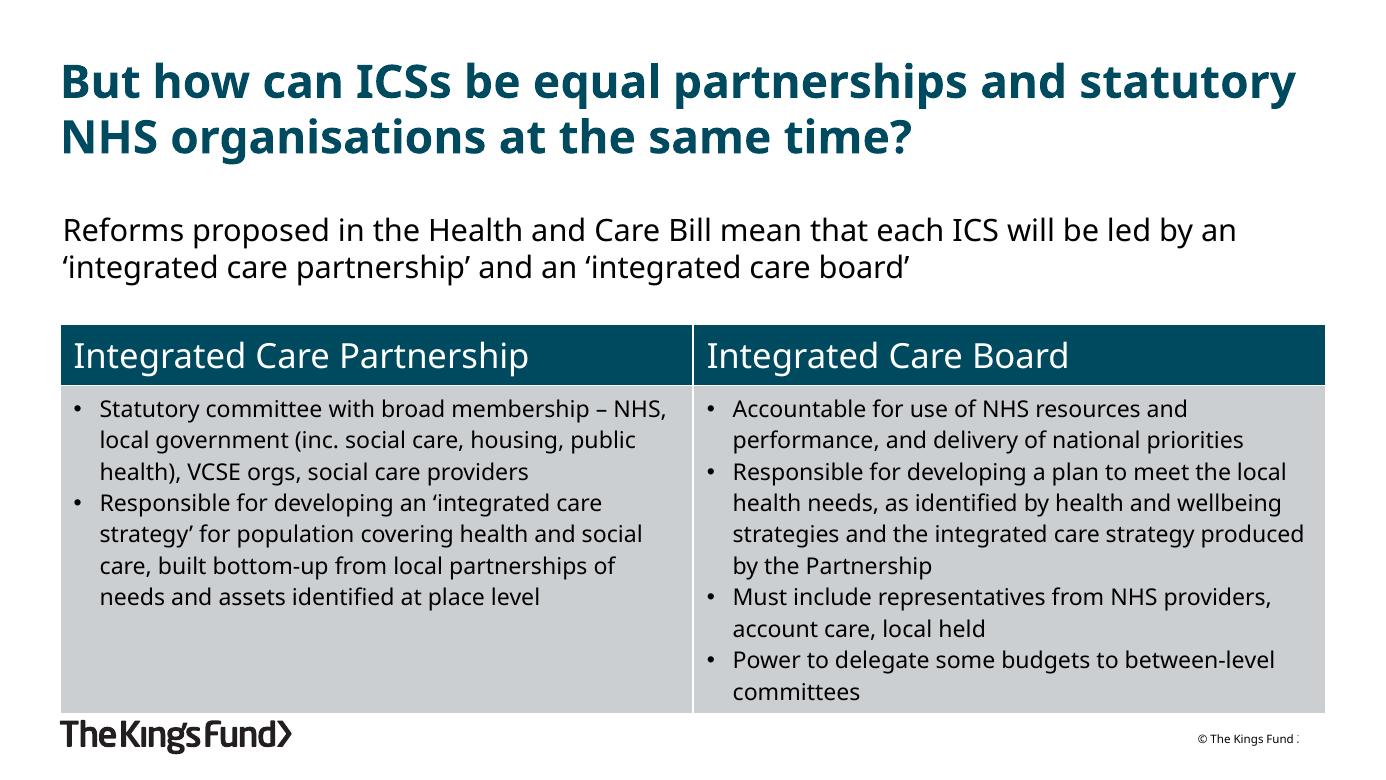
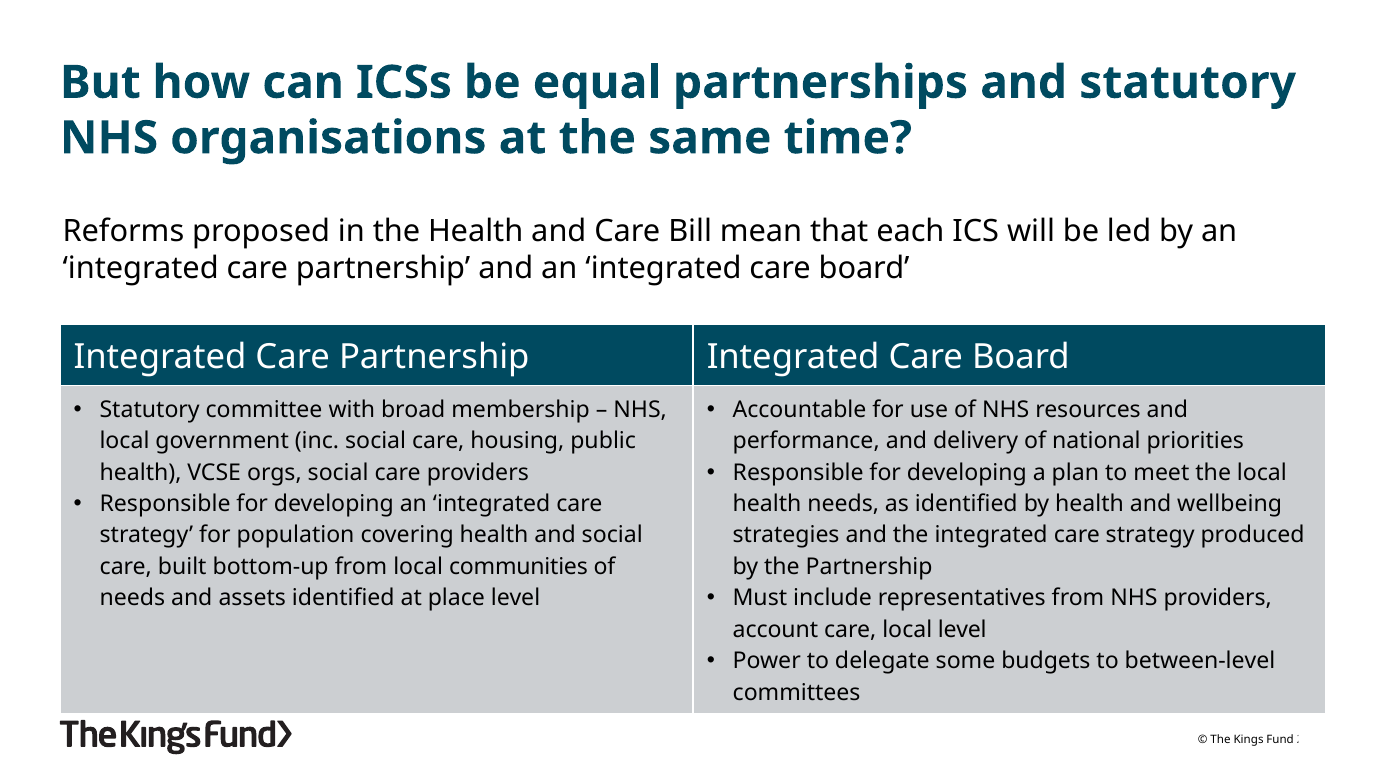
local partnerships: partnerships -> communities
local held: held -> level
